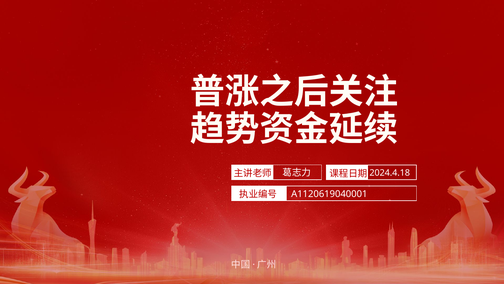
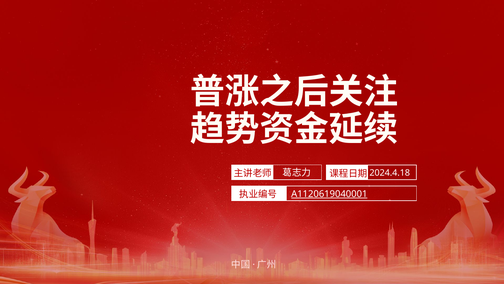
A1120619040001 underline: none -> present
